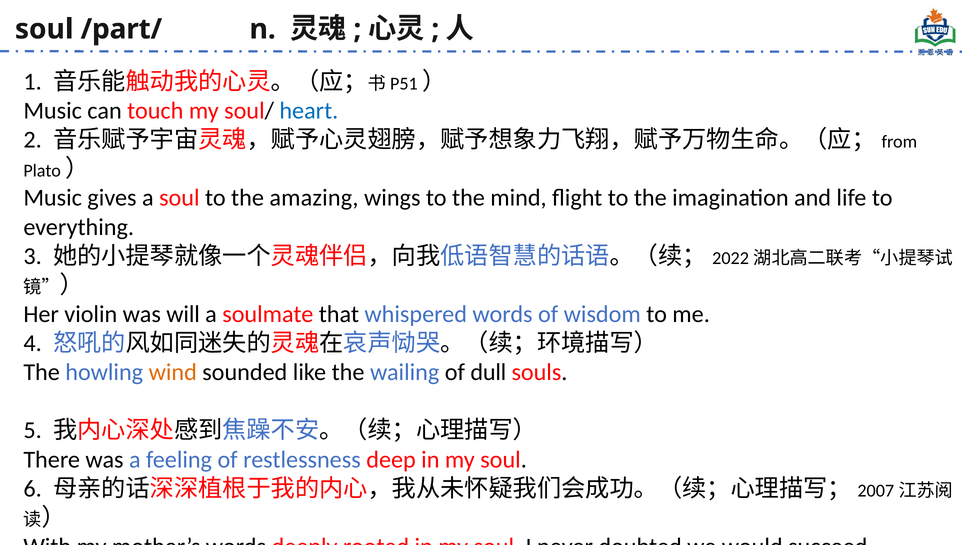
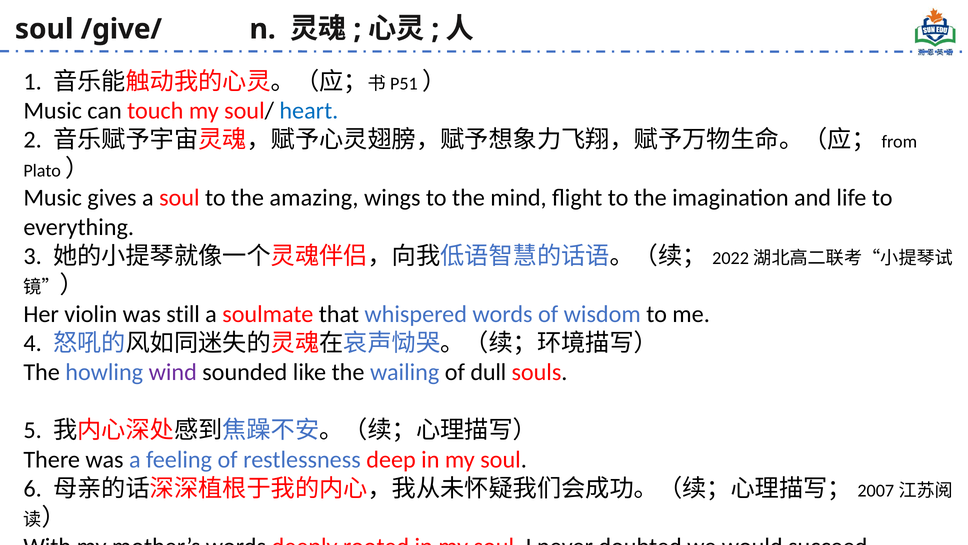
/part/: /part/ -> /give/
will: will -> still
wind colour: orange -> purple
